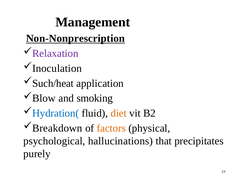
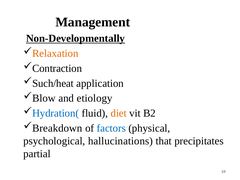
Non-Nonprescription: Non-Nonprescription -> Non-Developmentally
Relaxation colour: purple -> orange
Inoculation: Inoculation -> Contraction
smoking: smoking -> etiology
factors colour: orange -> blue
purely: purely -> partial
